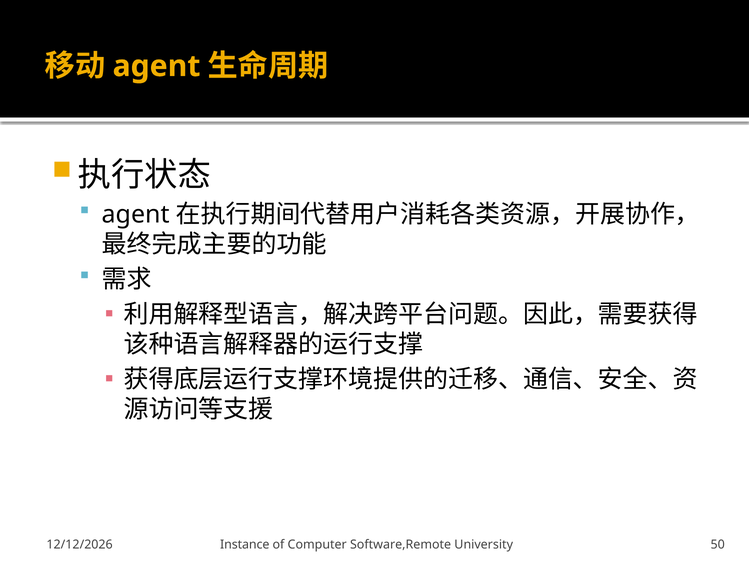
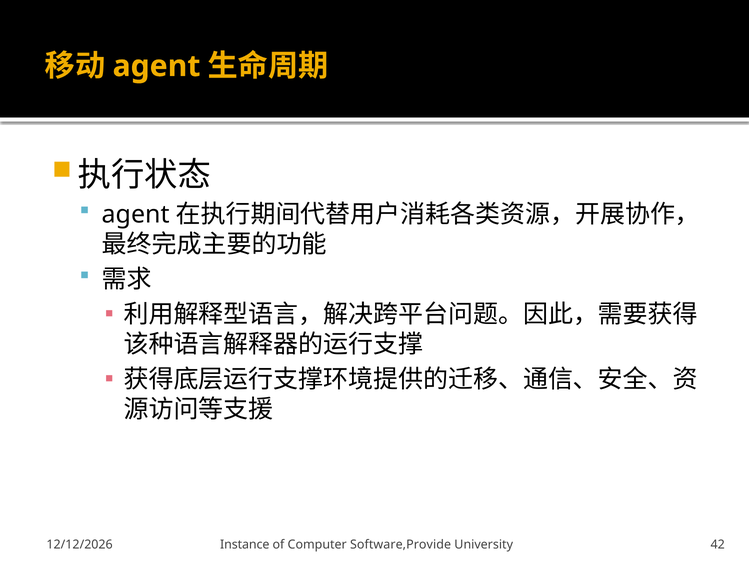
Software,Remote: Software,Remote -> Software,Provide
50: 50 -> 42
